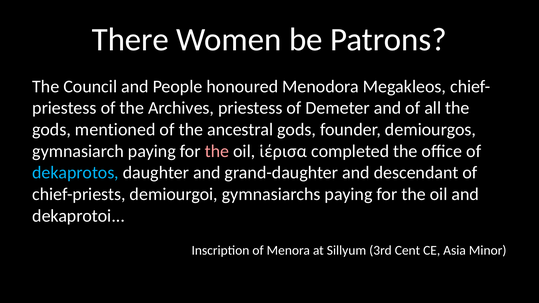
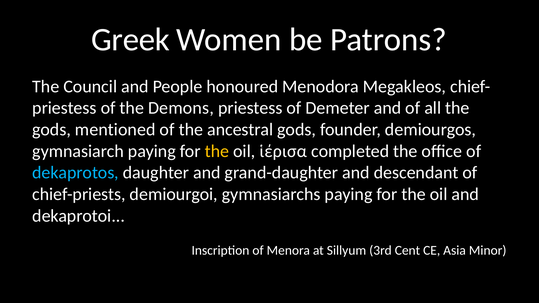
There: There -> Greek
Archives: Archives -> Demons
the at (217, 151) colour: pink -> yellow
